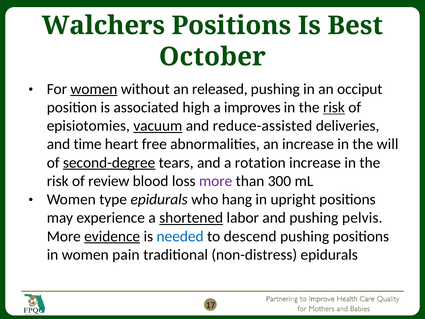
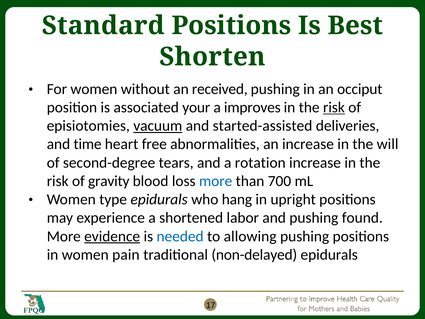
Walchers: Walchers -> Standard
October: October -> Shorten
women at (94, 89) underline: present -> none
released: released -> received
high: high -> your
reduce-assisted: reduce-assisted -> started-assisted
second-degree underline: present -> none
review: review -> gravity
more at (216, 181) colour: purple -> blue
300: 300 -> 700
shortened underline: present -> none
pelvis: pelvis -> found
descend: descend -> allowing
non-distress: non-distress -> non-delayed
